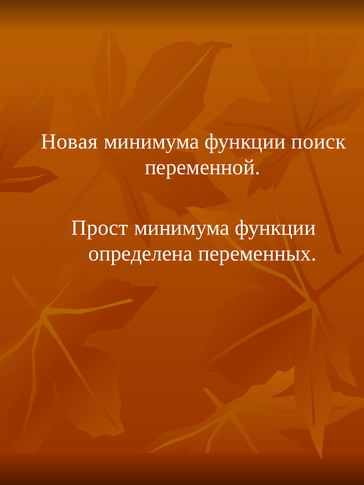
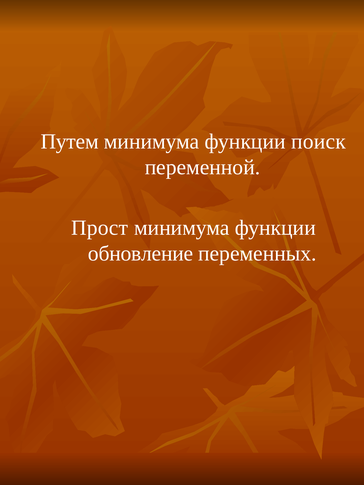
Новая: Новая -> Путем
определена: определена -> обновление
